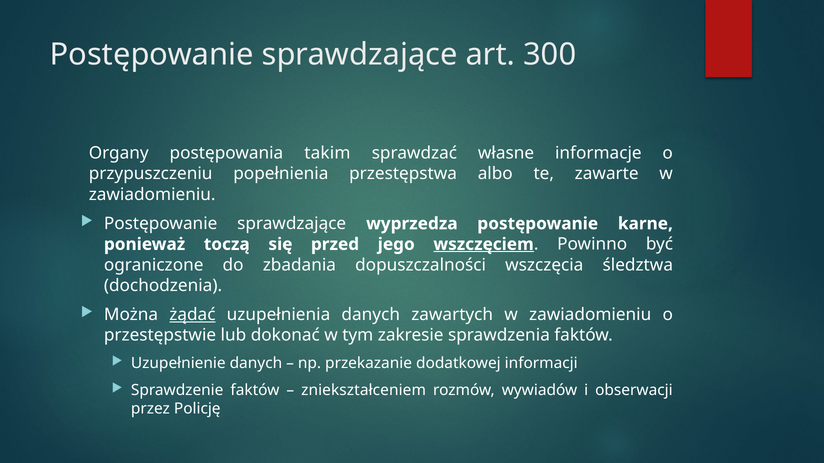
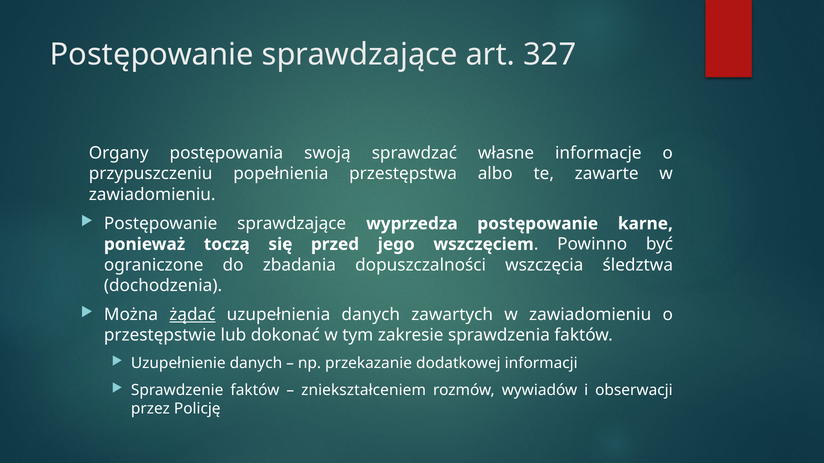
300: 300 -> 327
takim: takim -> swoją
wszczęciem underline: present -> none
